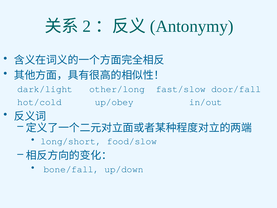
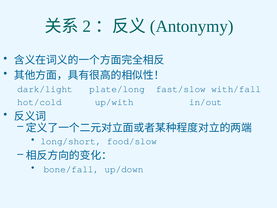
other/long: other/long -> plate/long
door/fall: door/fall -> with/fall
up/obey: up/obey -> up/with
